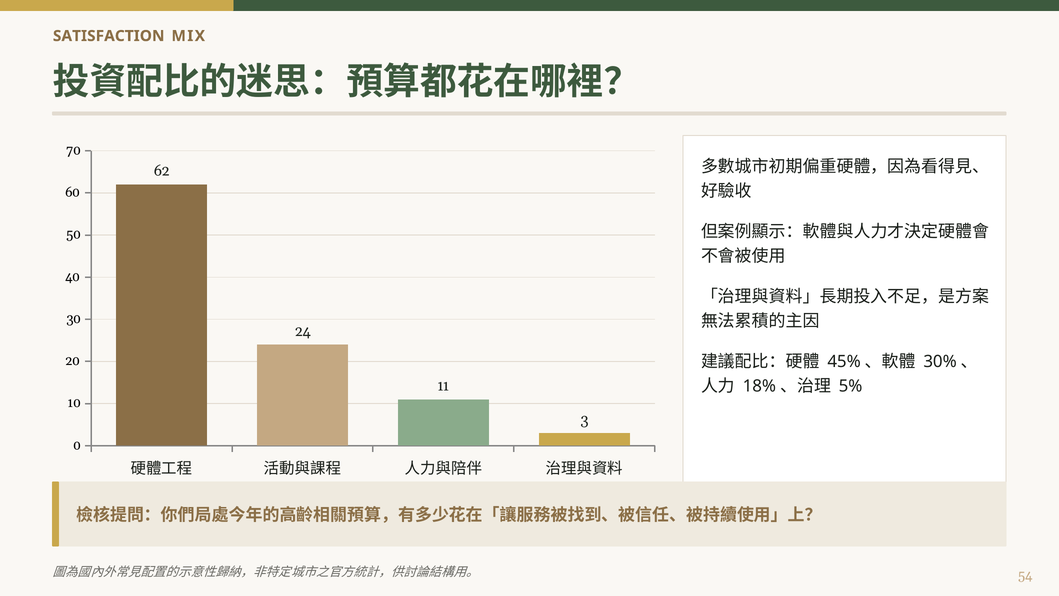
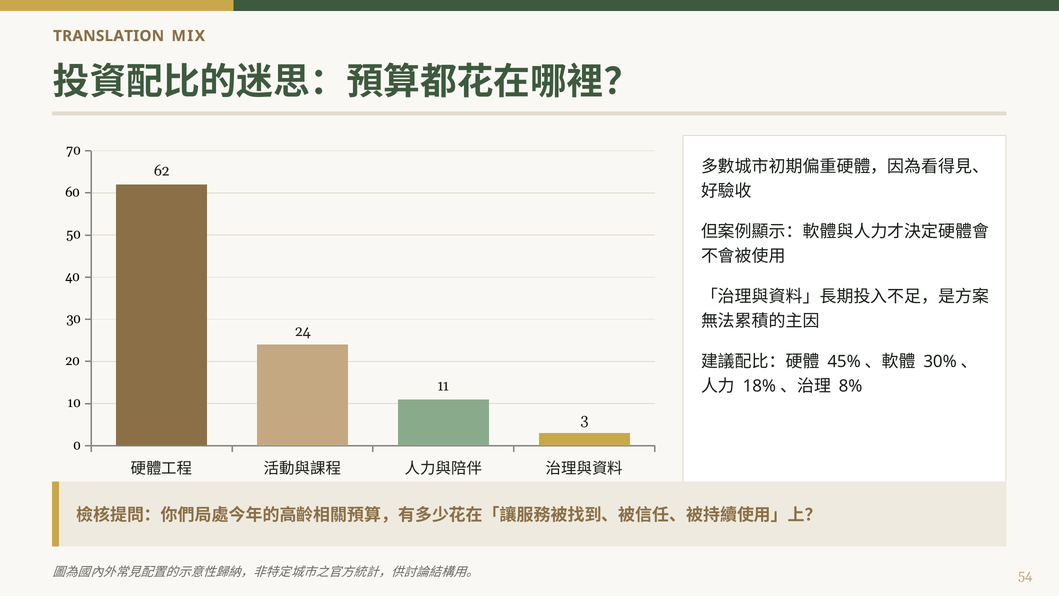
SATISFACTION: SATISFACTION -> TRANSLATION
5%: 5% -> 8%
